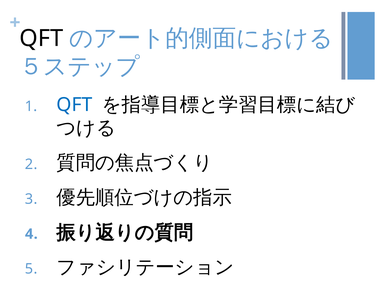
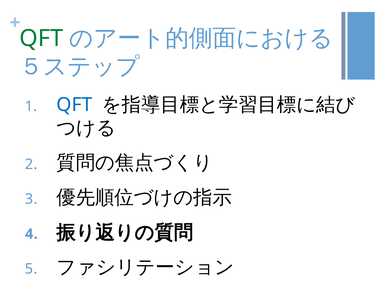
QFT at (41, 38) colour: black -> green
